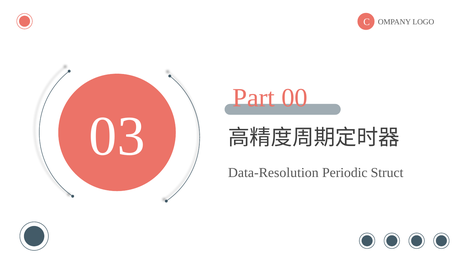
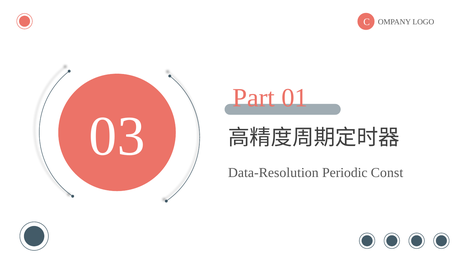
00: 00 -> 01
Struct: Struct -> Const
